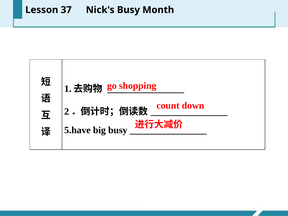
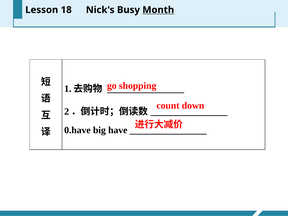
37: 37 -> 18
Month underline: none -> present
5.have: 5.have -> 0.have
big busy: busy -> have
